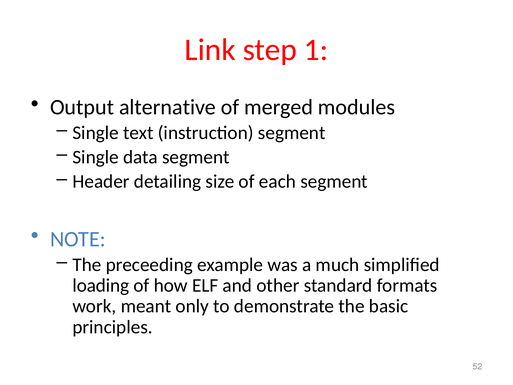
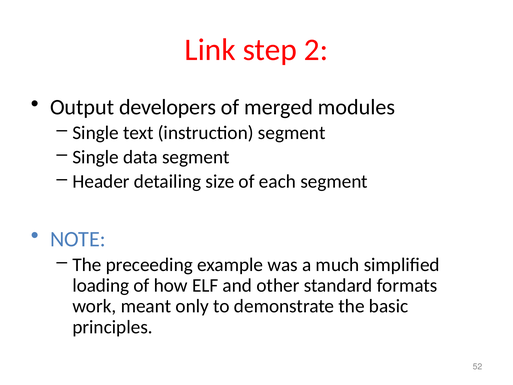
1: 1 -> 2
alternative: alternative -> developers
